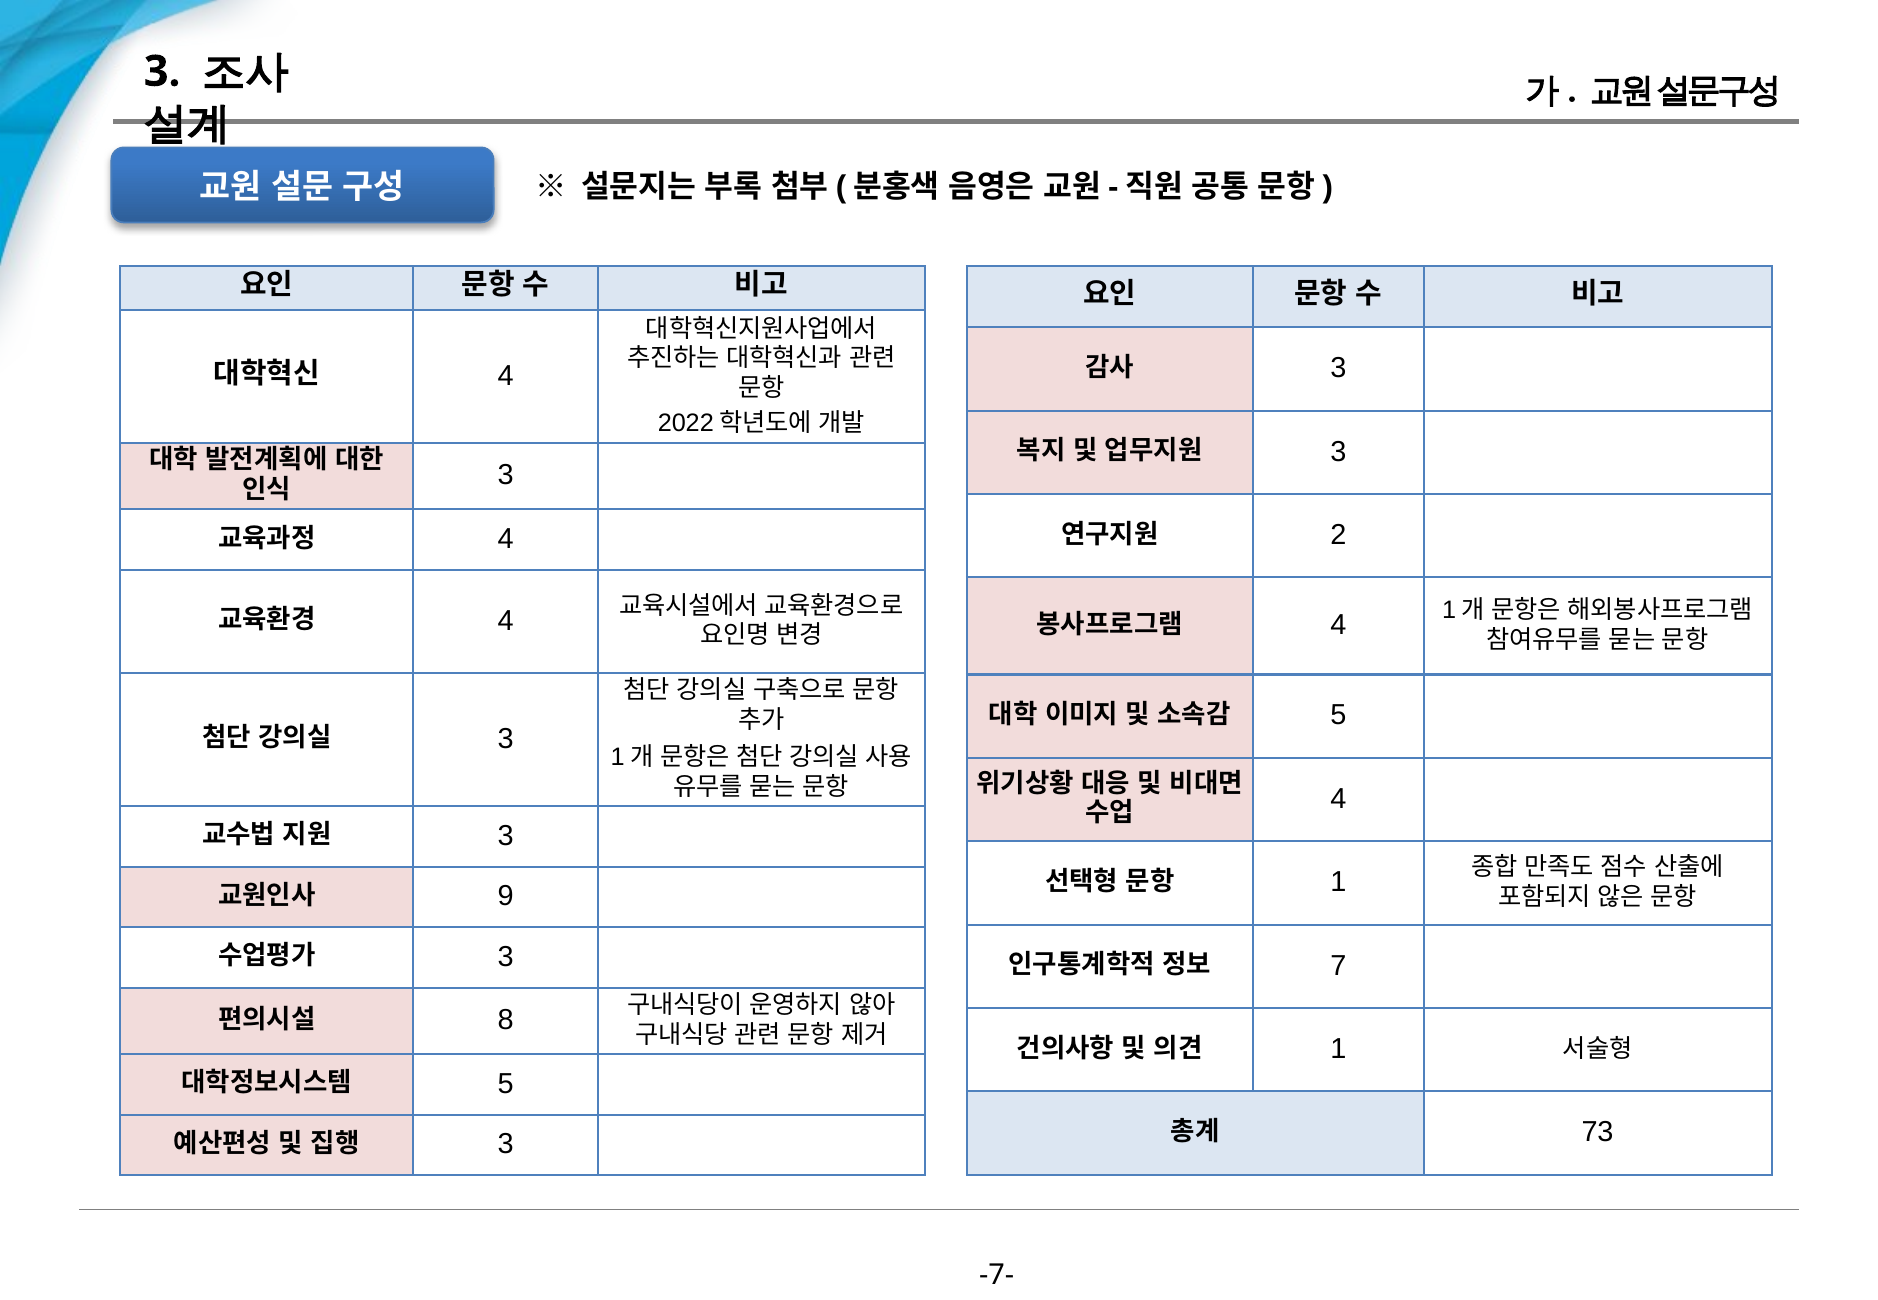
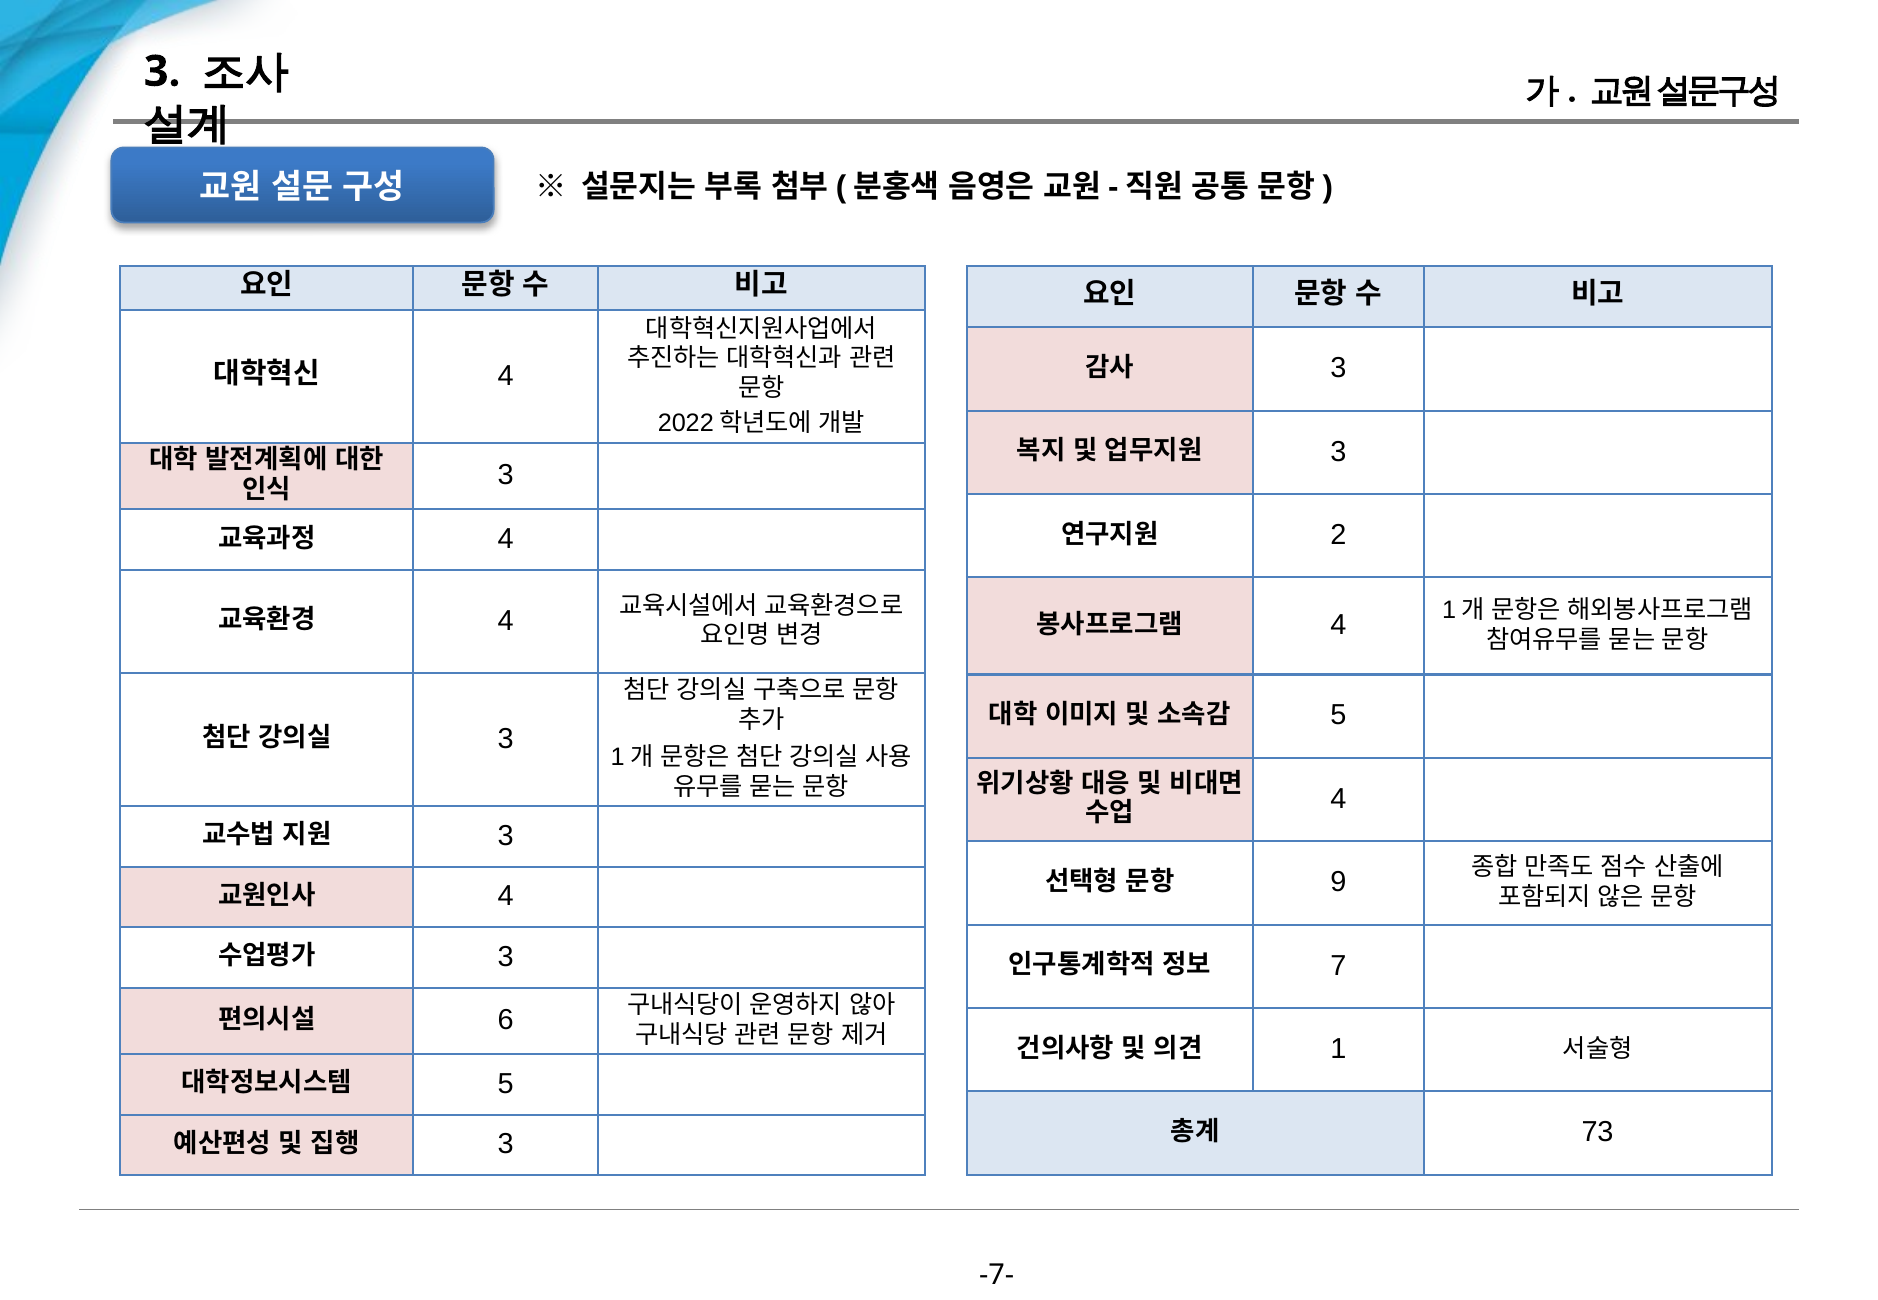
1 at (1338, 882): 1 -> 9
9 at (506, 896): 9 -> 4
8: 8 -> 6
